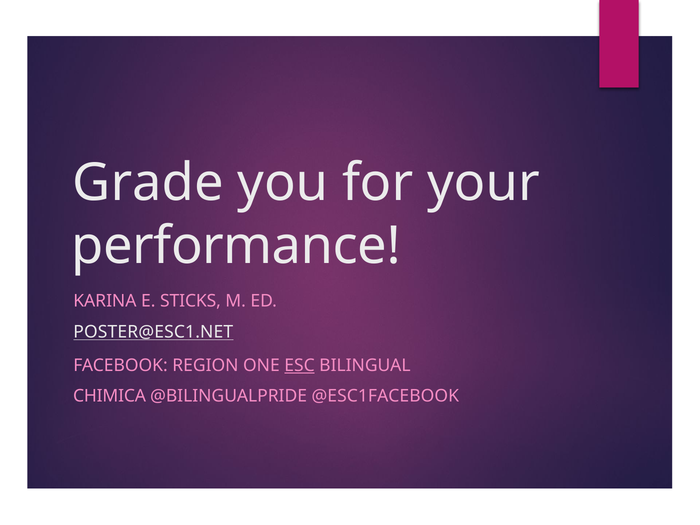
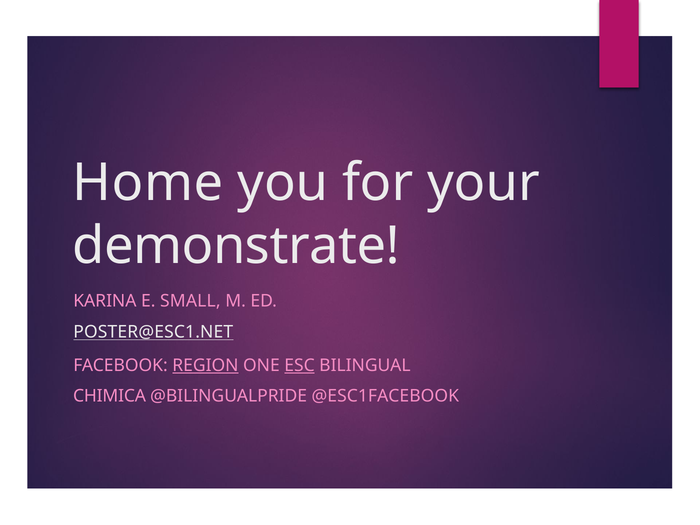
Grade: Grade -> Home
performance: performance -> demonstrate
STICKS: STICKS -> SMALL
REGION underline: none -> present
